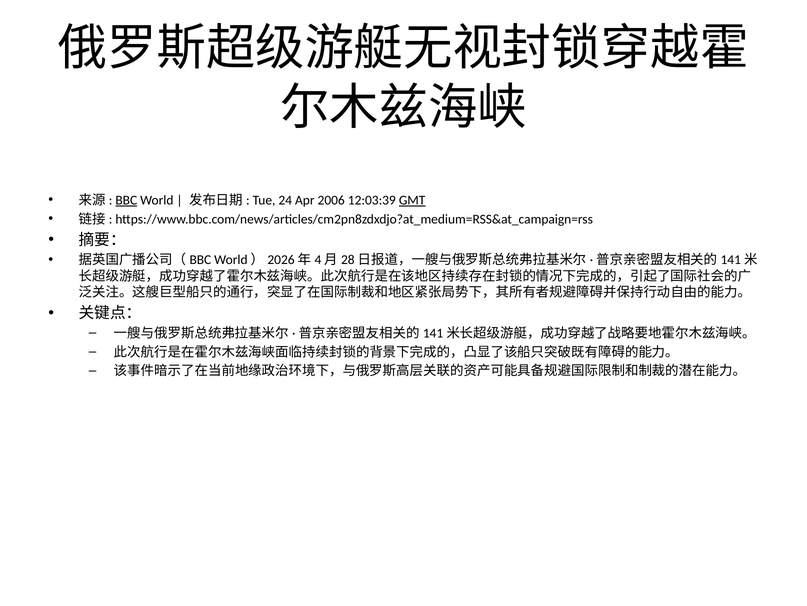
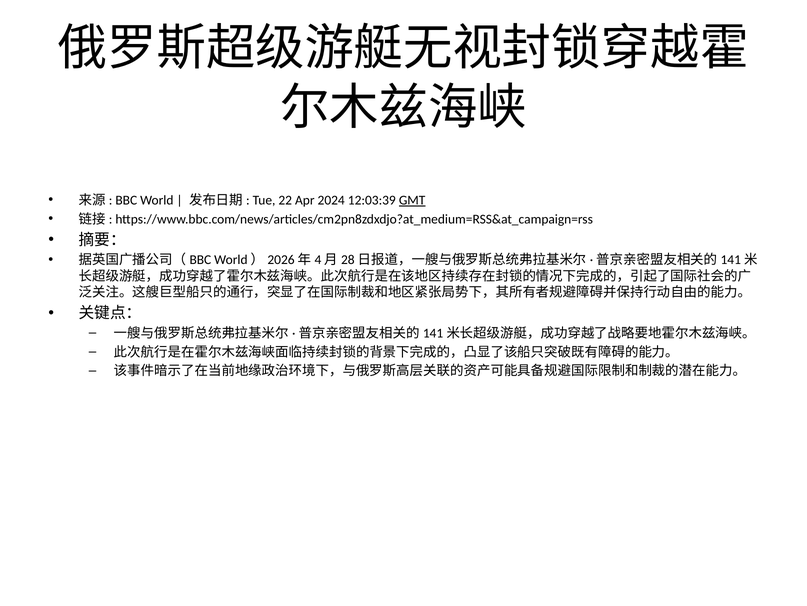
BBC underline: present -> none
24: 24 -> 22
2006: 2006 -> 2024
